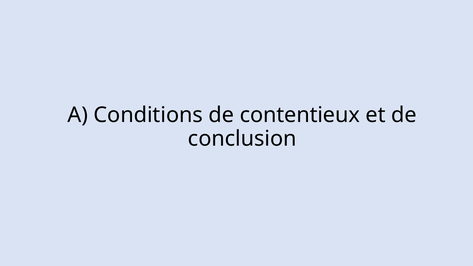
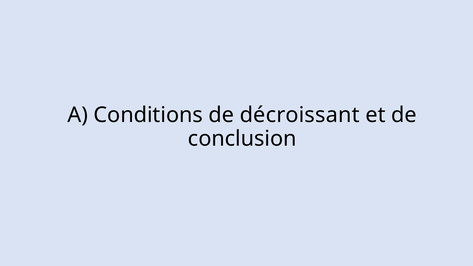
contentieux: contentieux -> décroissant
